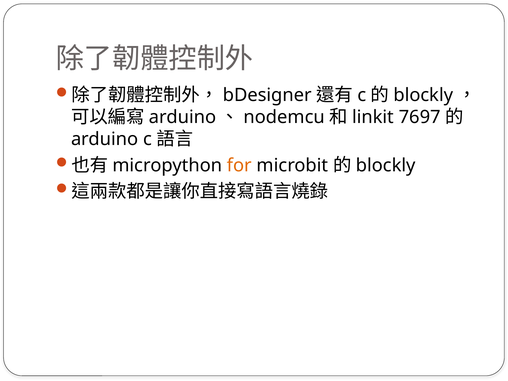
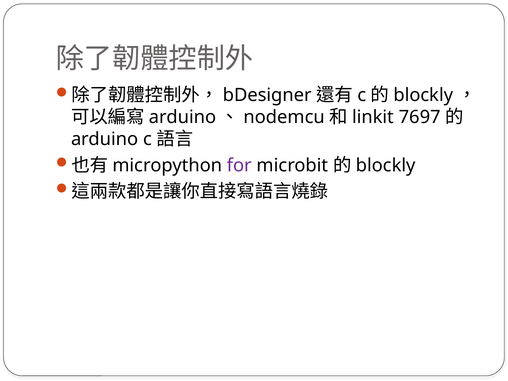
for colour: orange -> purple
